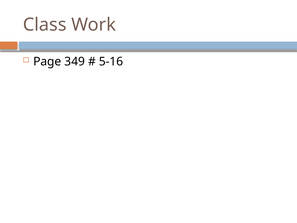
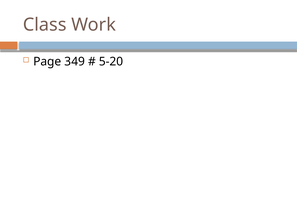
5-16: 5-16 -> 5-20
